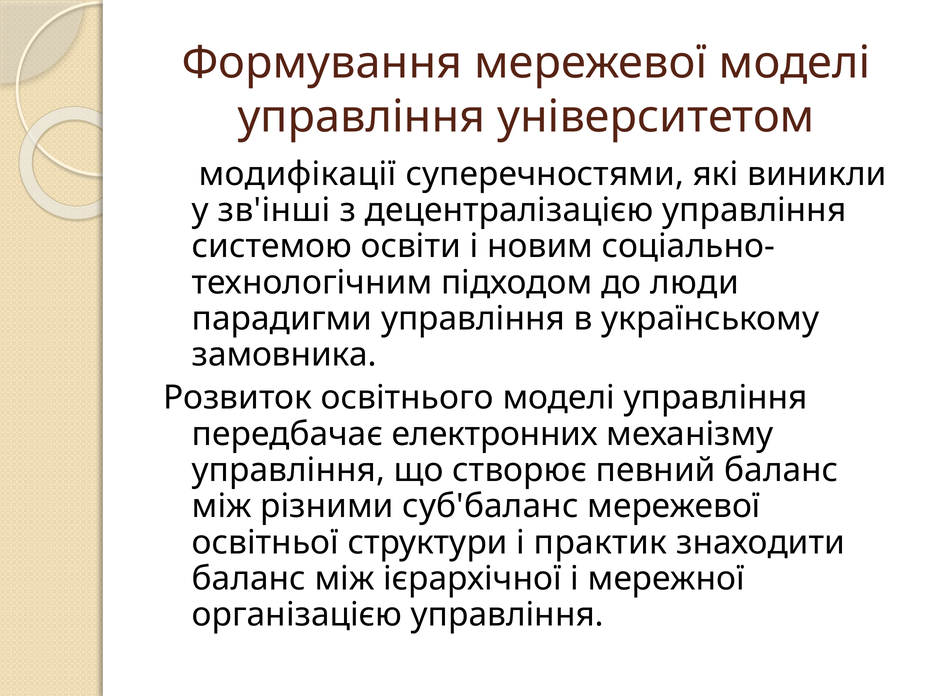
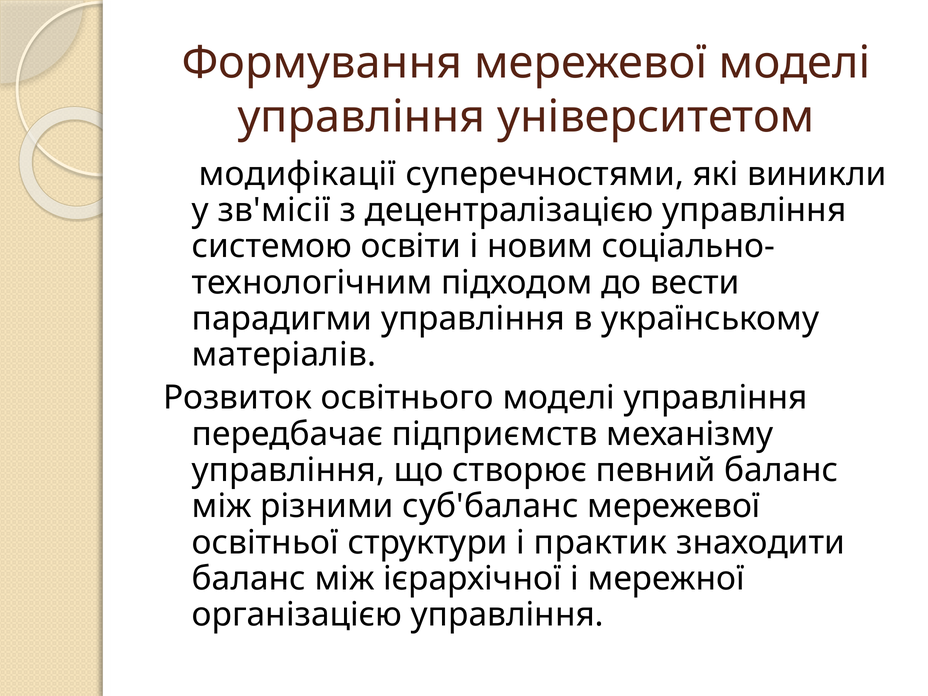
зв'інші: зв'інші -> зв'місії
люди: люди -> вести
замовника: замовника -> матеріалів
електронних: електронних -> підприємств
